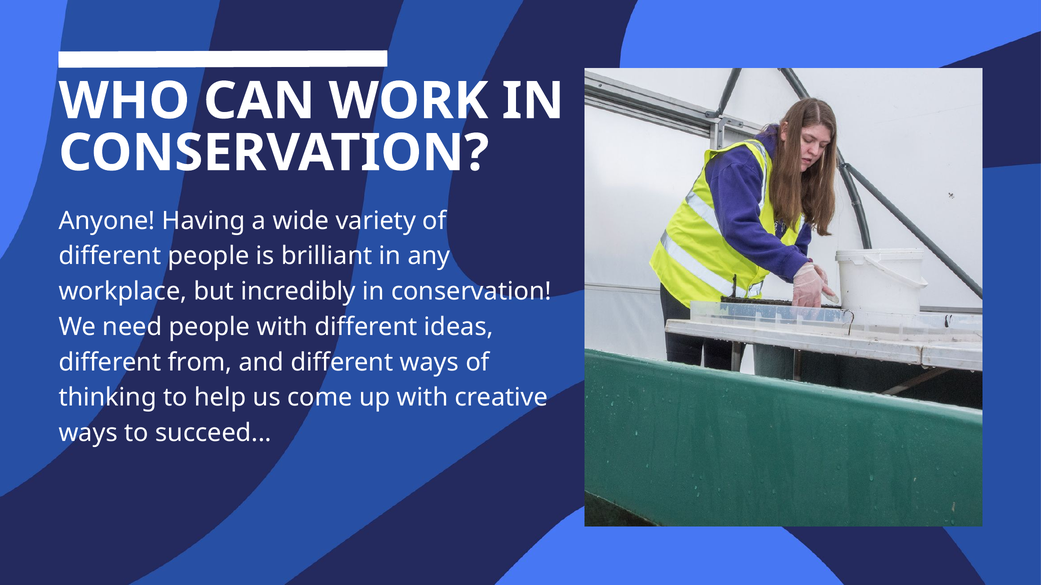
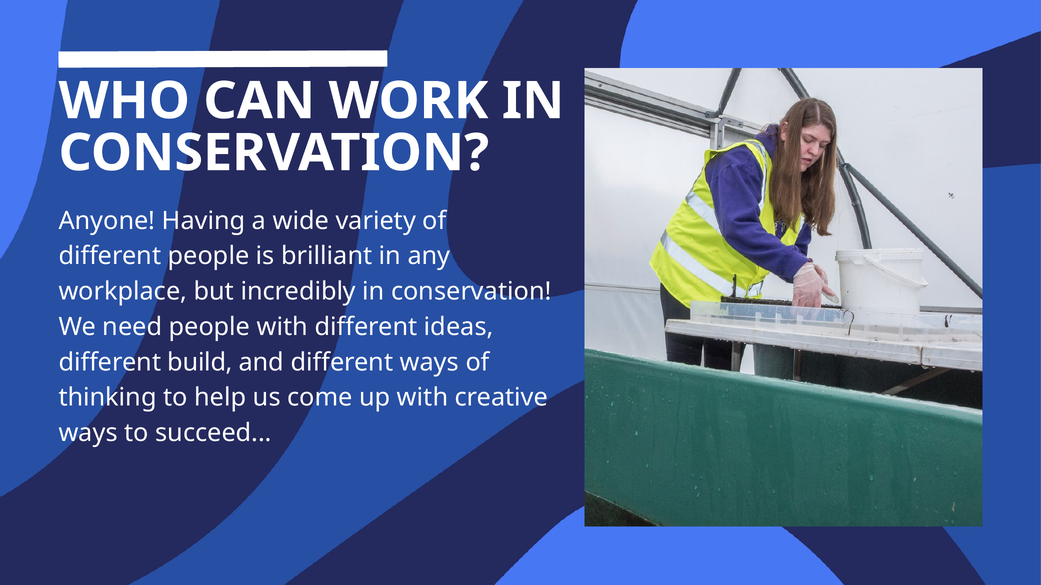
from: from -> build
